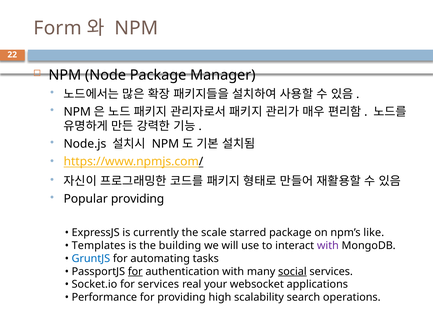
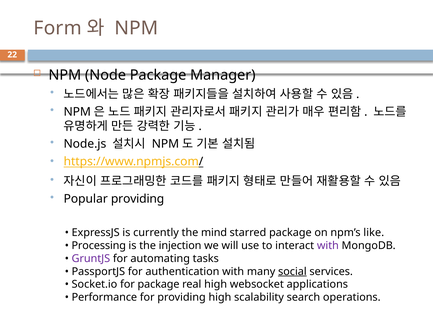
scale: scale -> mind
Templates: Templates -> Processing
building: building -> injection
GruntJS colour: blue -> purple
for at (135, 272) underline: present -> none
for services: services -> package
real your: your -> high
